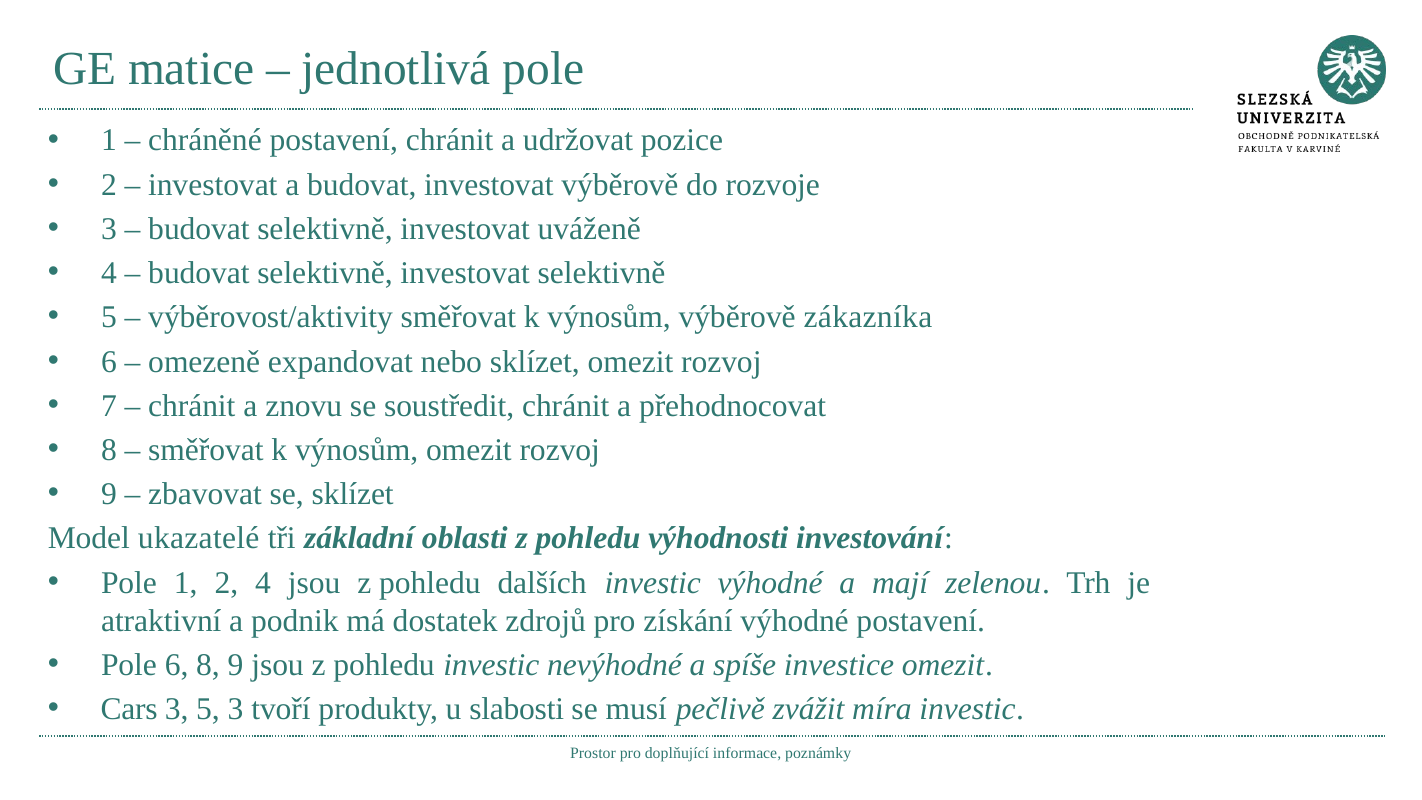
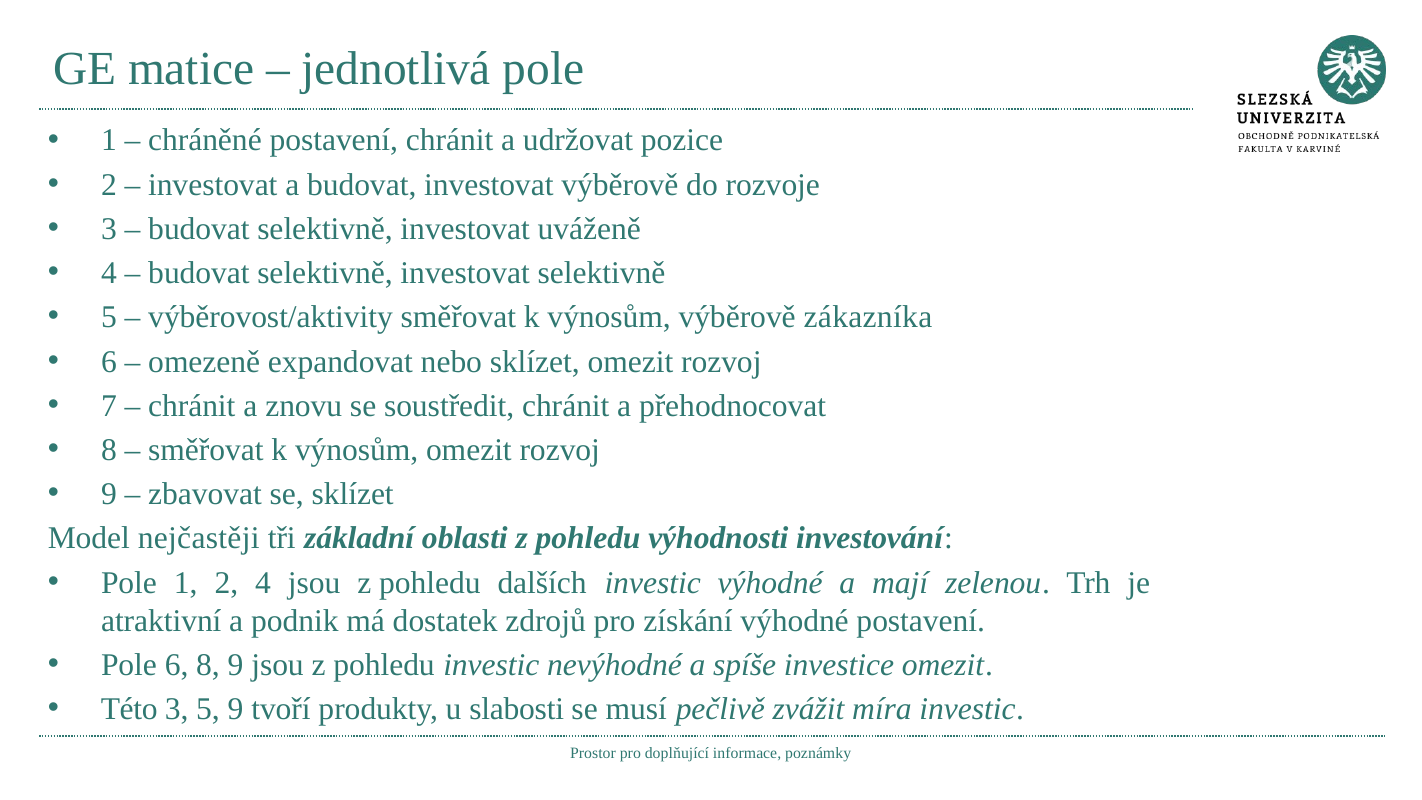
ukazatelé: ukazatelé -> nejčastěji
Cars: Cars -> Této
5 3: 3 -> 9
